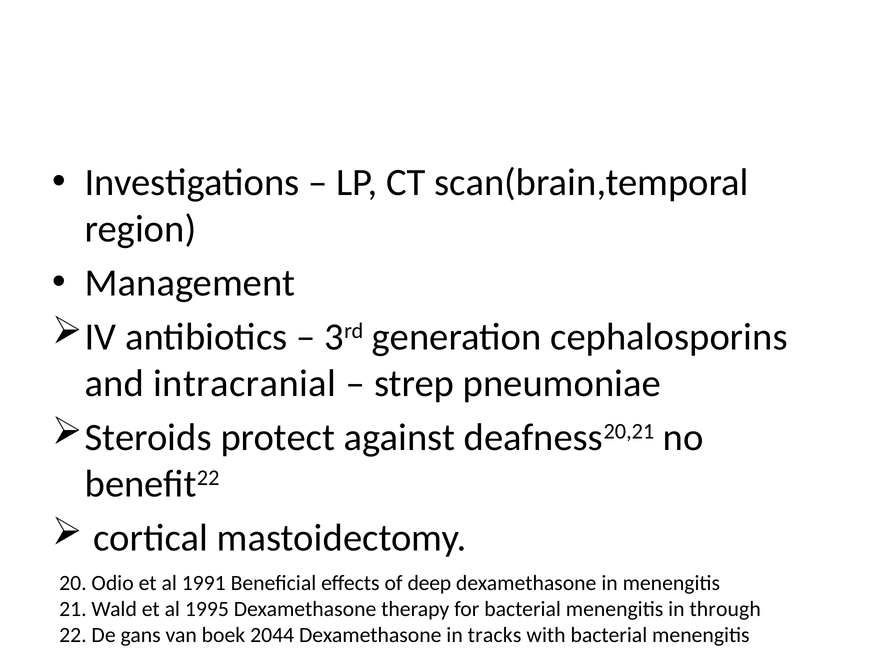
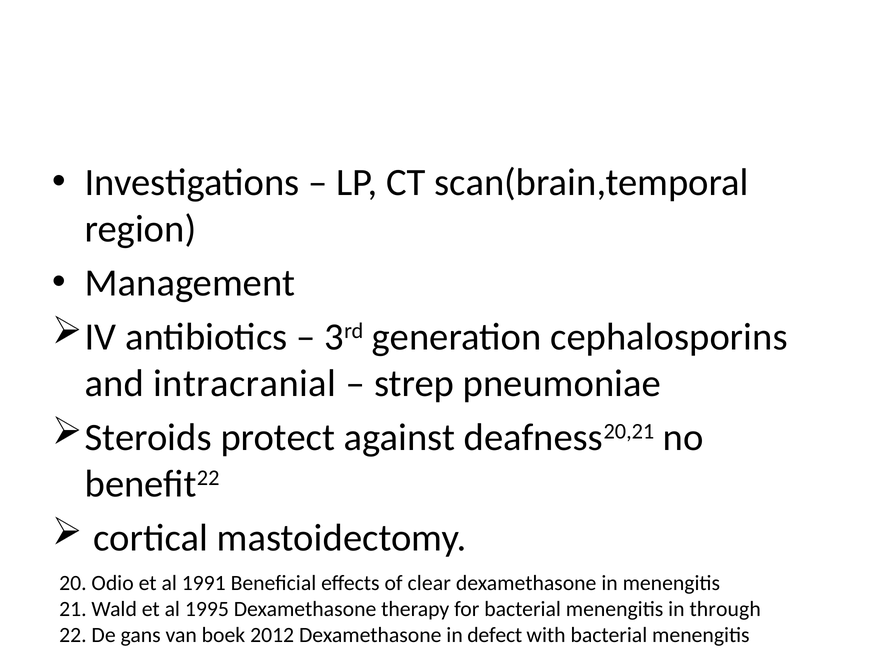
deep: deep -> clear
2044: 2044 -> 2012
tracks: tracks -> defect
